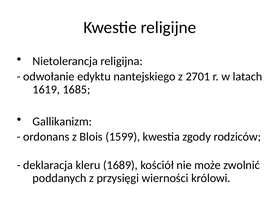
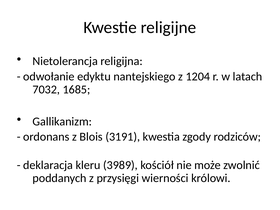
2701: 2701 -> 1204
1619: 1619 -> 7032
1599: 1599 -> 3191
1689: 1689 -> 3989
